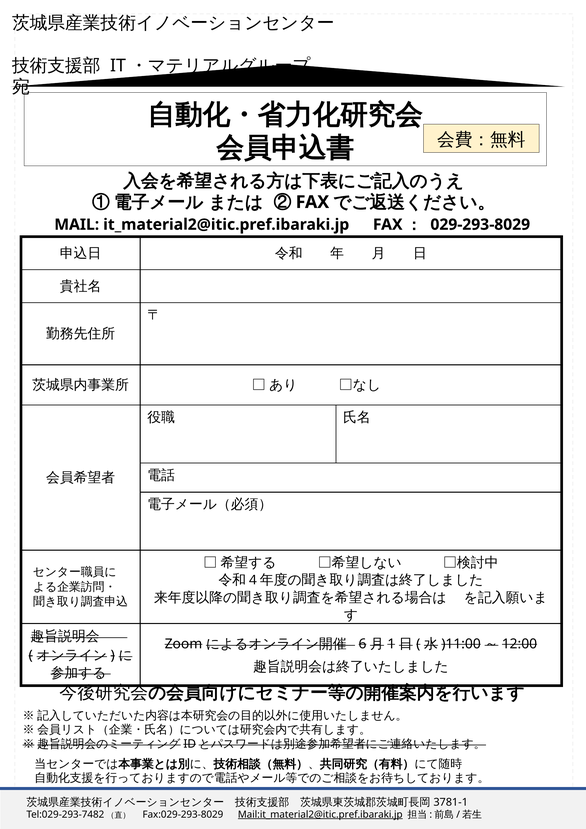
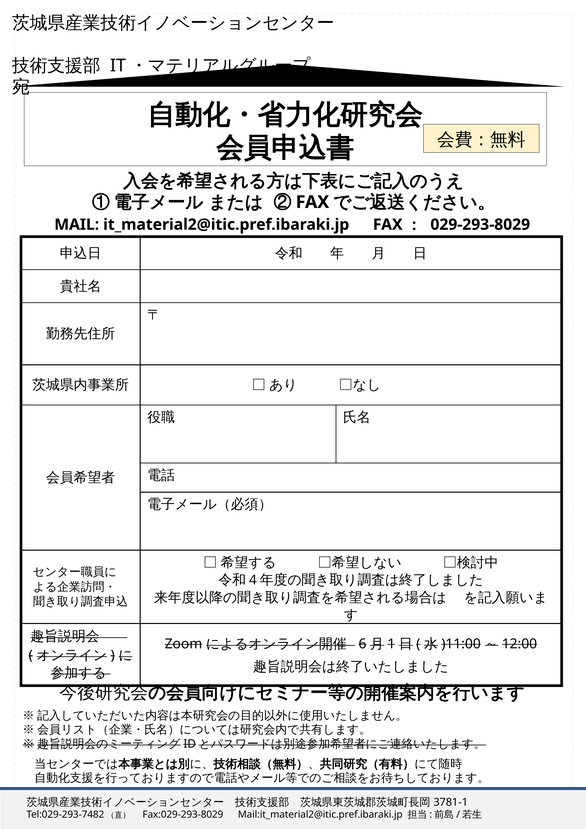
Mail:it_material2@itic.pref.ibaraki.jp underline: present -> none
